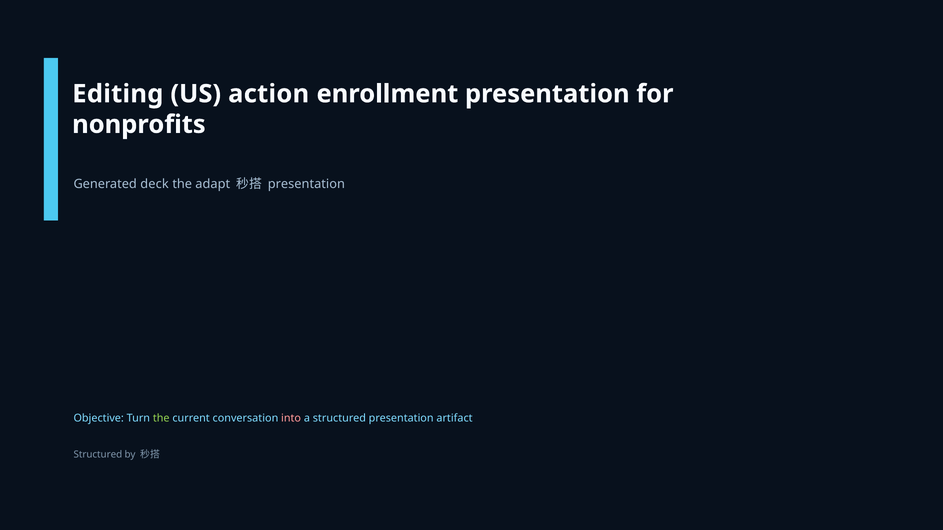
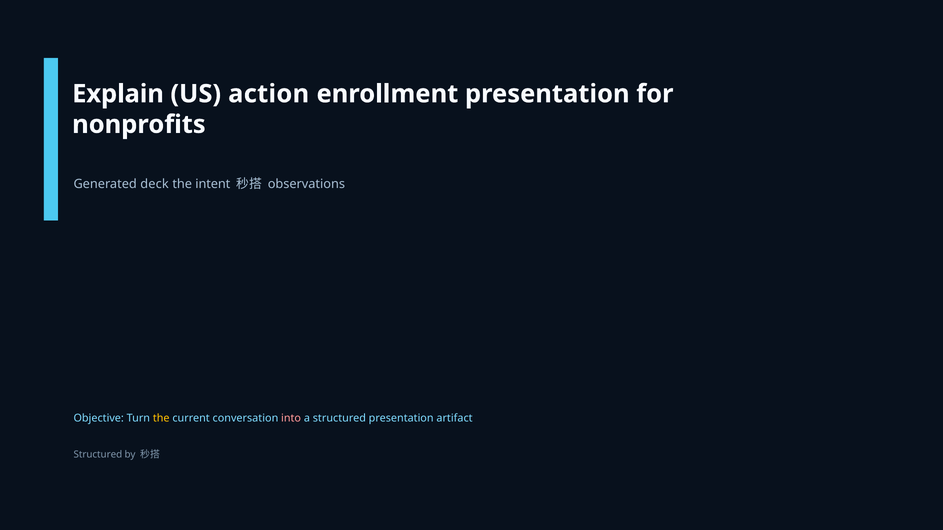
Editing: Editing -> Explain
adapt: adapt -> intent
presentation at (306, 184): presentation -> observations
the at (161, 419) colour: light green -> yellow
